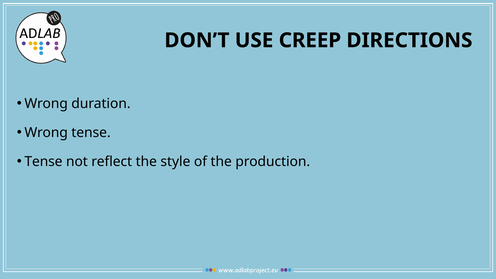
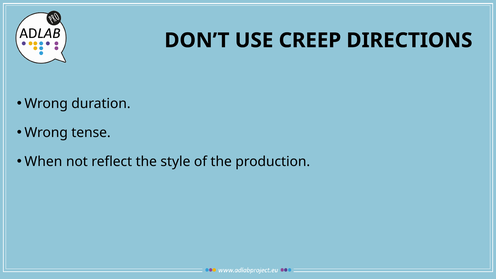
Tense at (43, 162): Tense -> When
